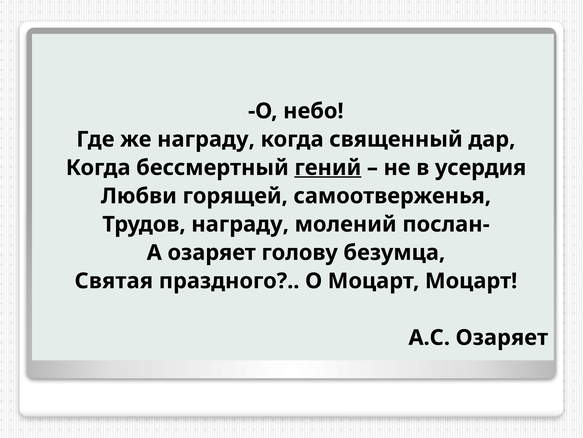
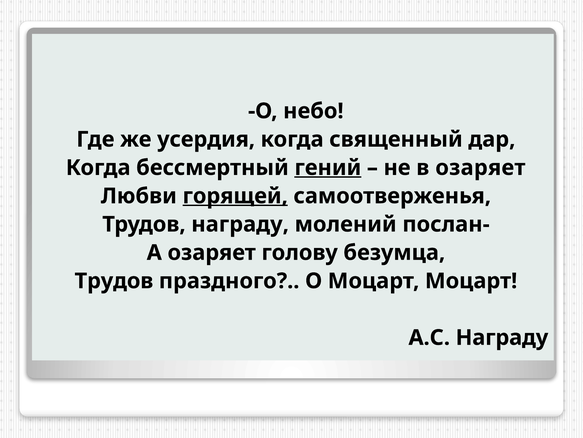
же награду: награду -> усердия
в усердия: усердия -> озаряет
горящей underline: none -> present
Святая at (114, 281): Святая -> Трудов
А.С Озаряет: Озаряет -> Награду
